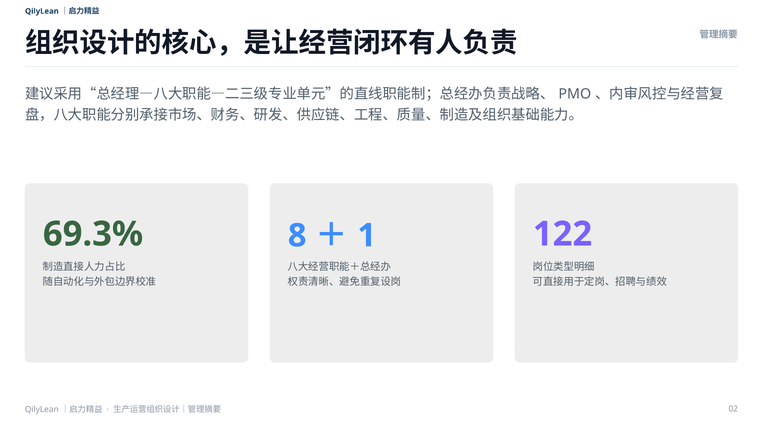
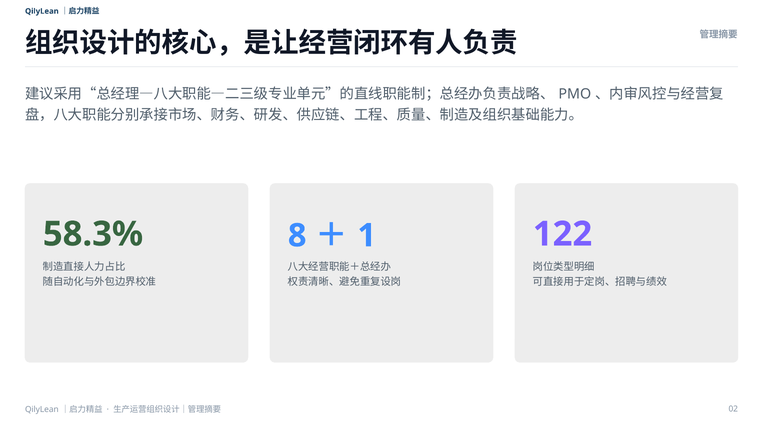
69.3%: 69.3% -> 58.3%
